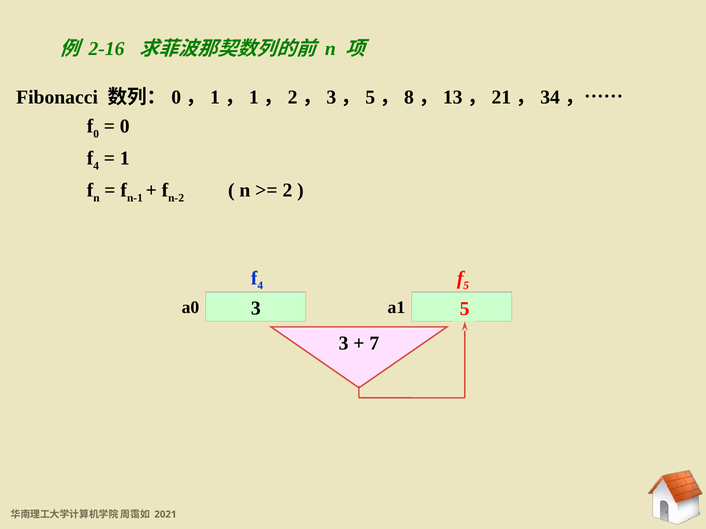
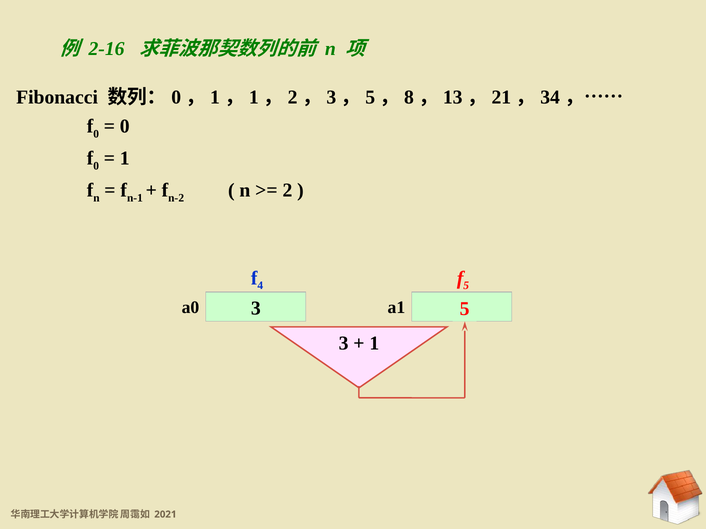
4 at (96, 166): 4 -> 0
7 at (374, 344): 7 -> 1
